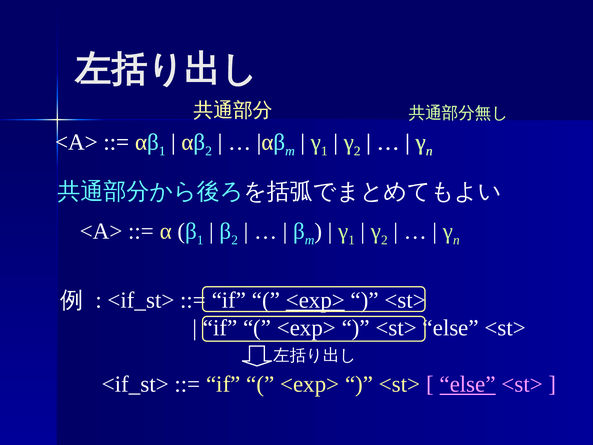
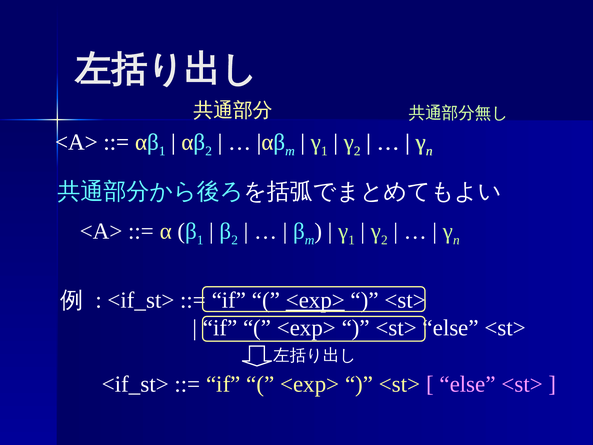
else at (468, 384) underline: present -> none
